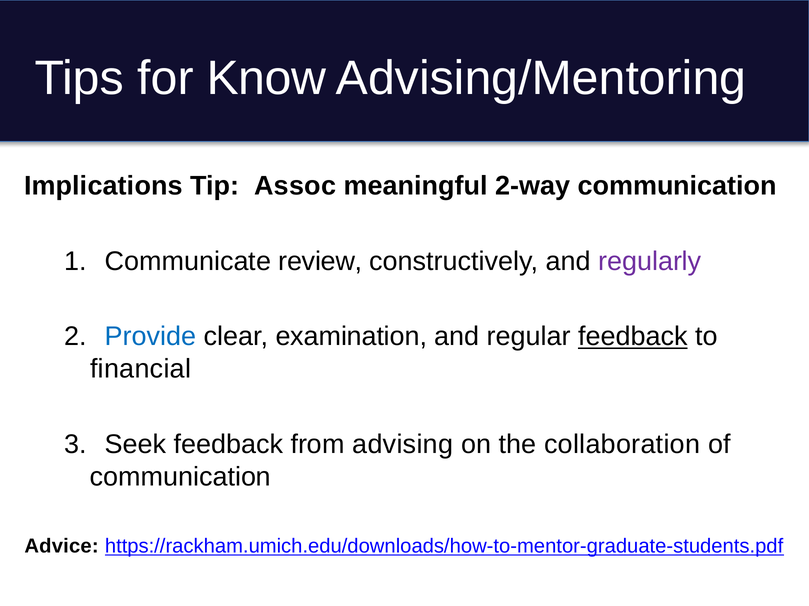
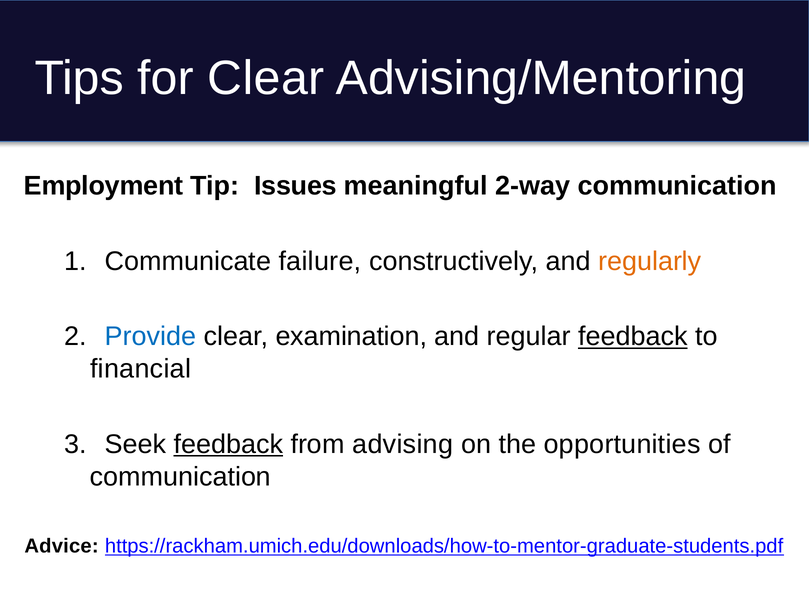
for Know: Know -> Clear
Implications: Implications -> Employment
Assoc: Assoc -> Issues
review: review -> failure
regularly colour: purple -> orange
feedback at (228, 445) underline: none -> present
collaboration: collaboration -> opportunities
